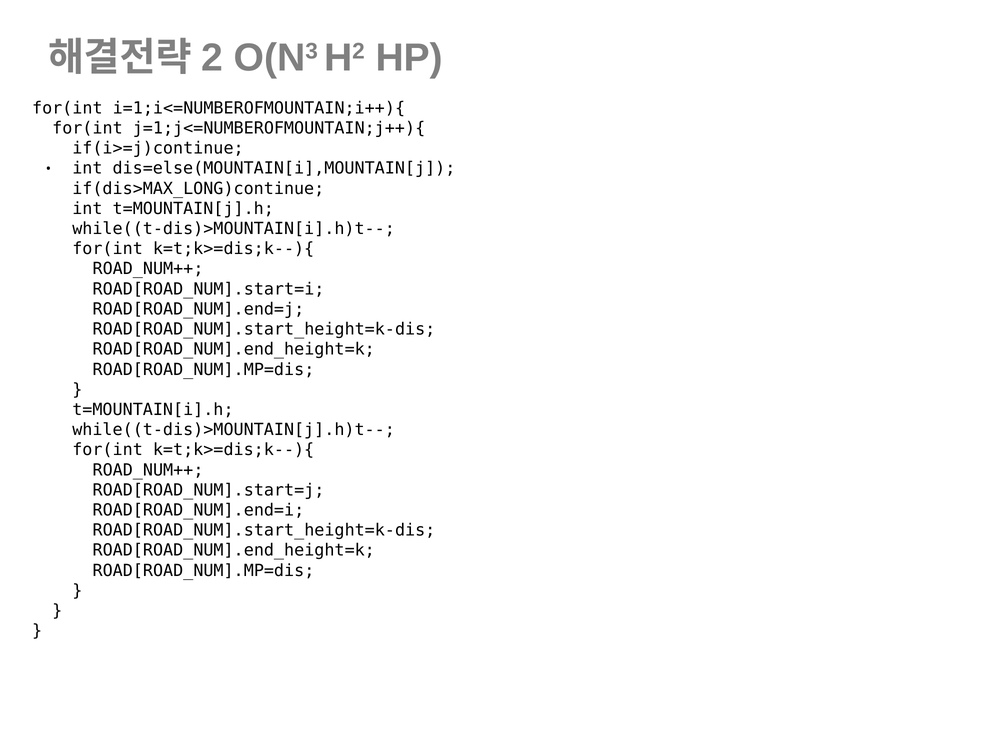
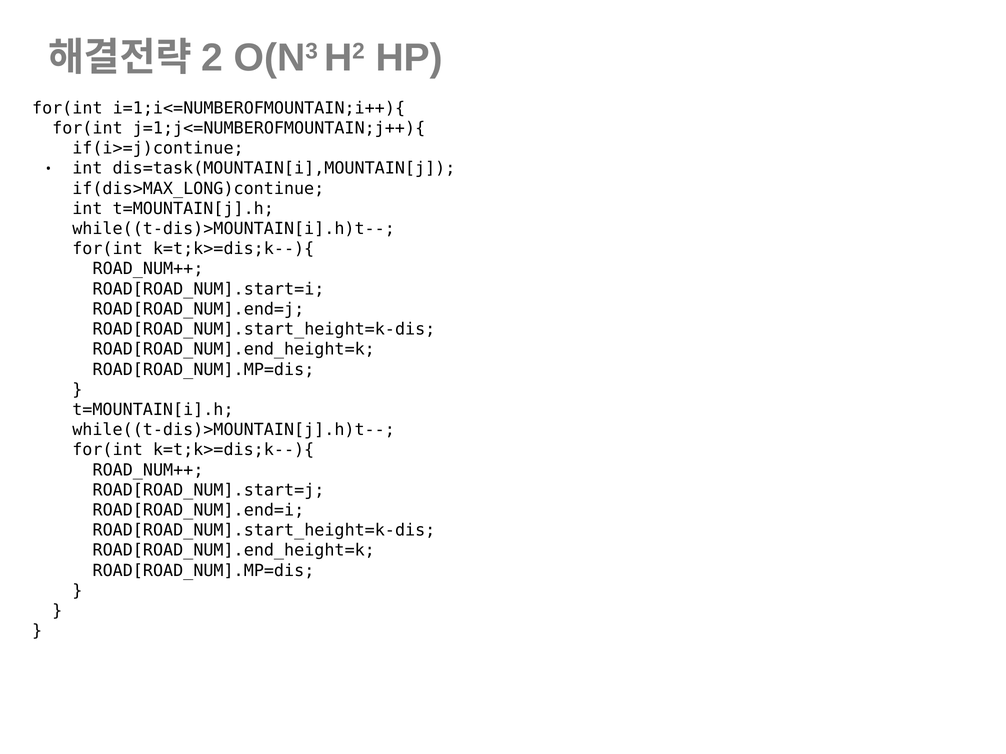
dis=else(MOUNTAIN[i],MOUNTAIN[j: dis=else(MOUNTAIN[i],MOUNTAIN[j -> dis=task(MOUNTAIN[i],MOUNTAIN[j
